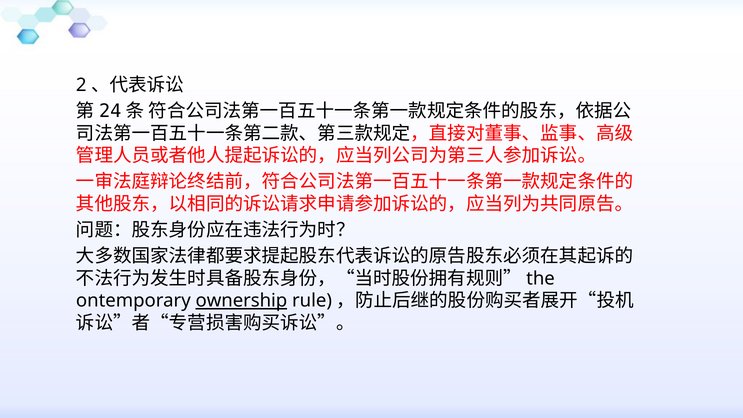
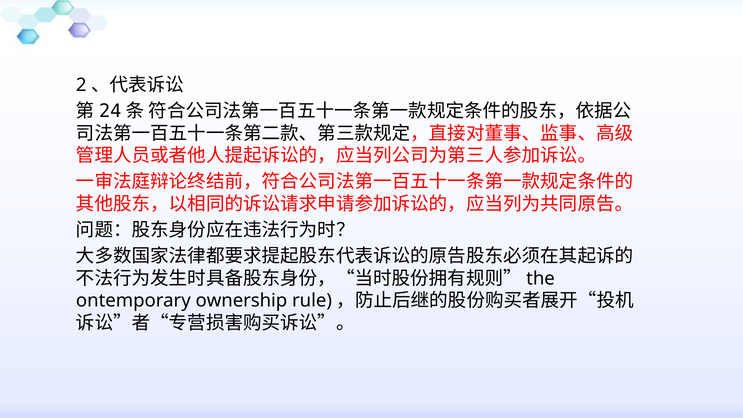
ownership underline: present -> none
